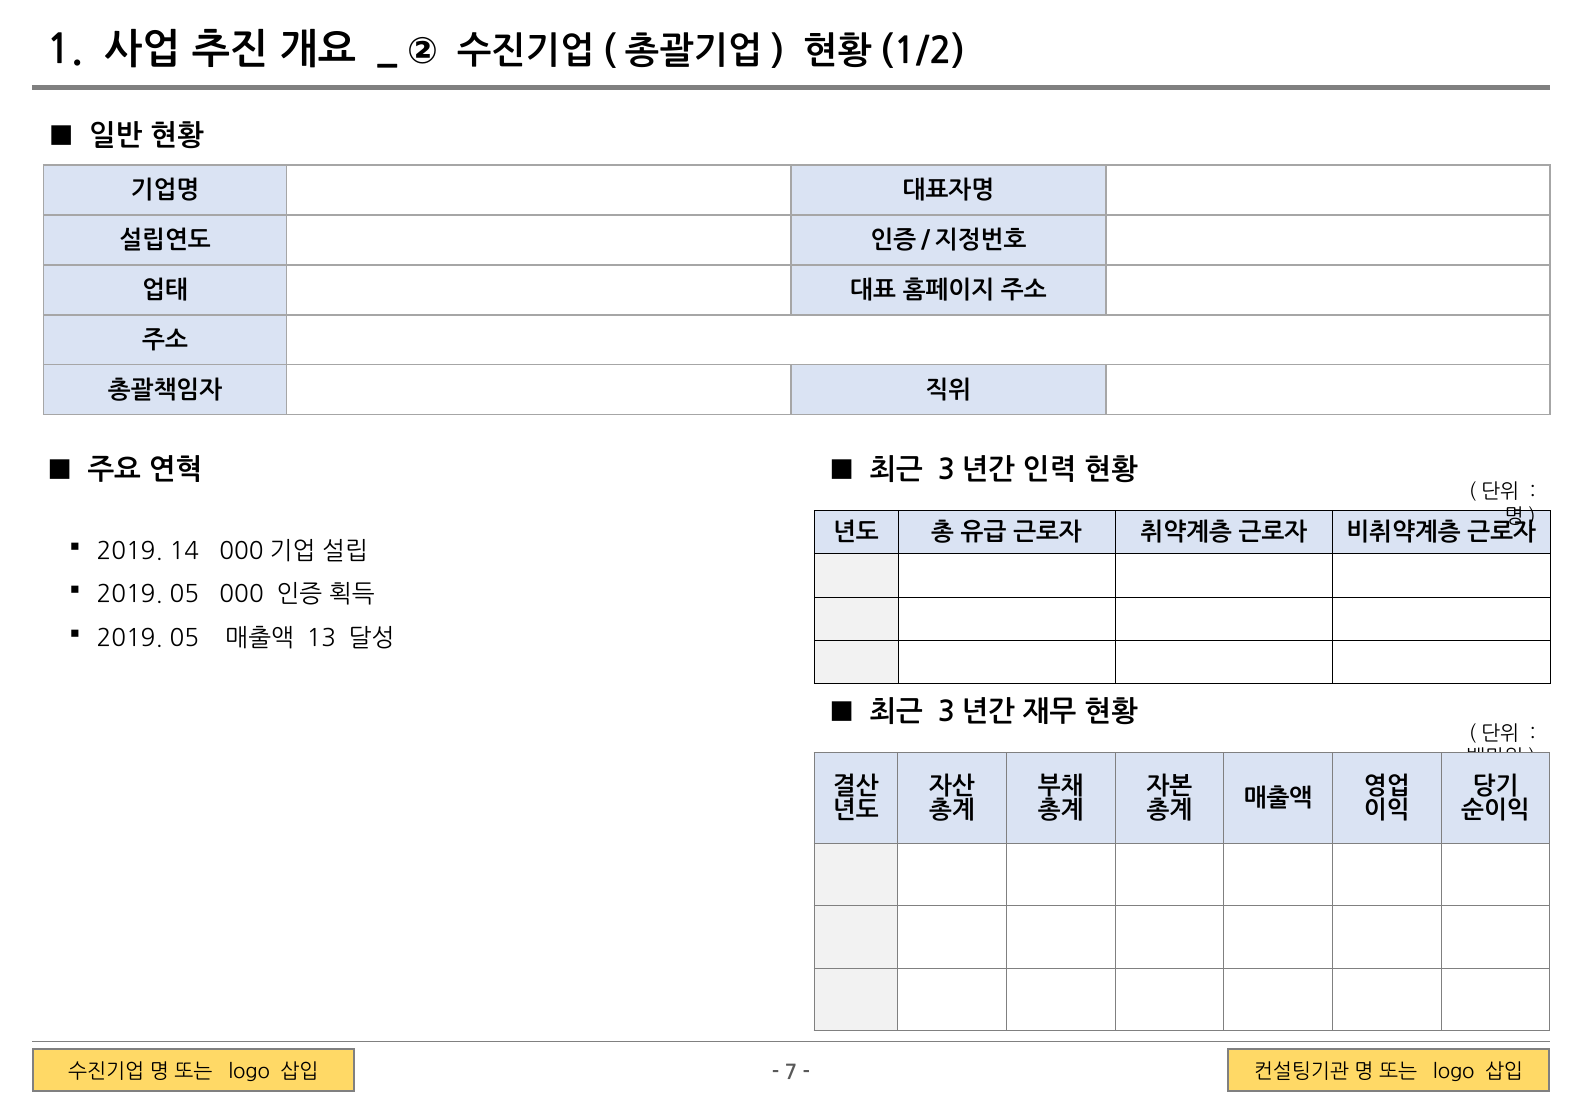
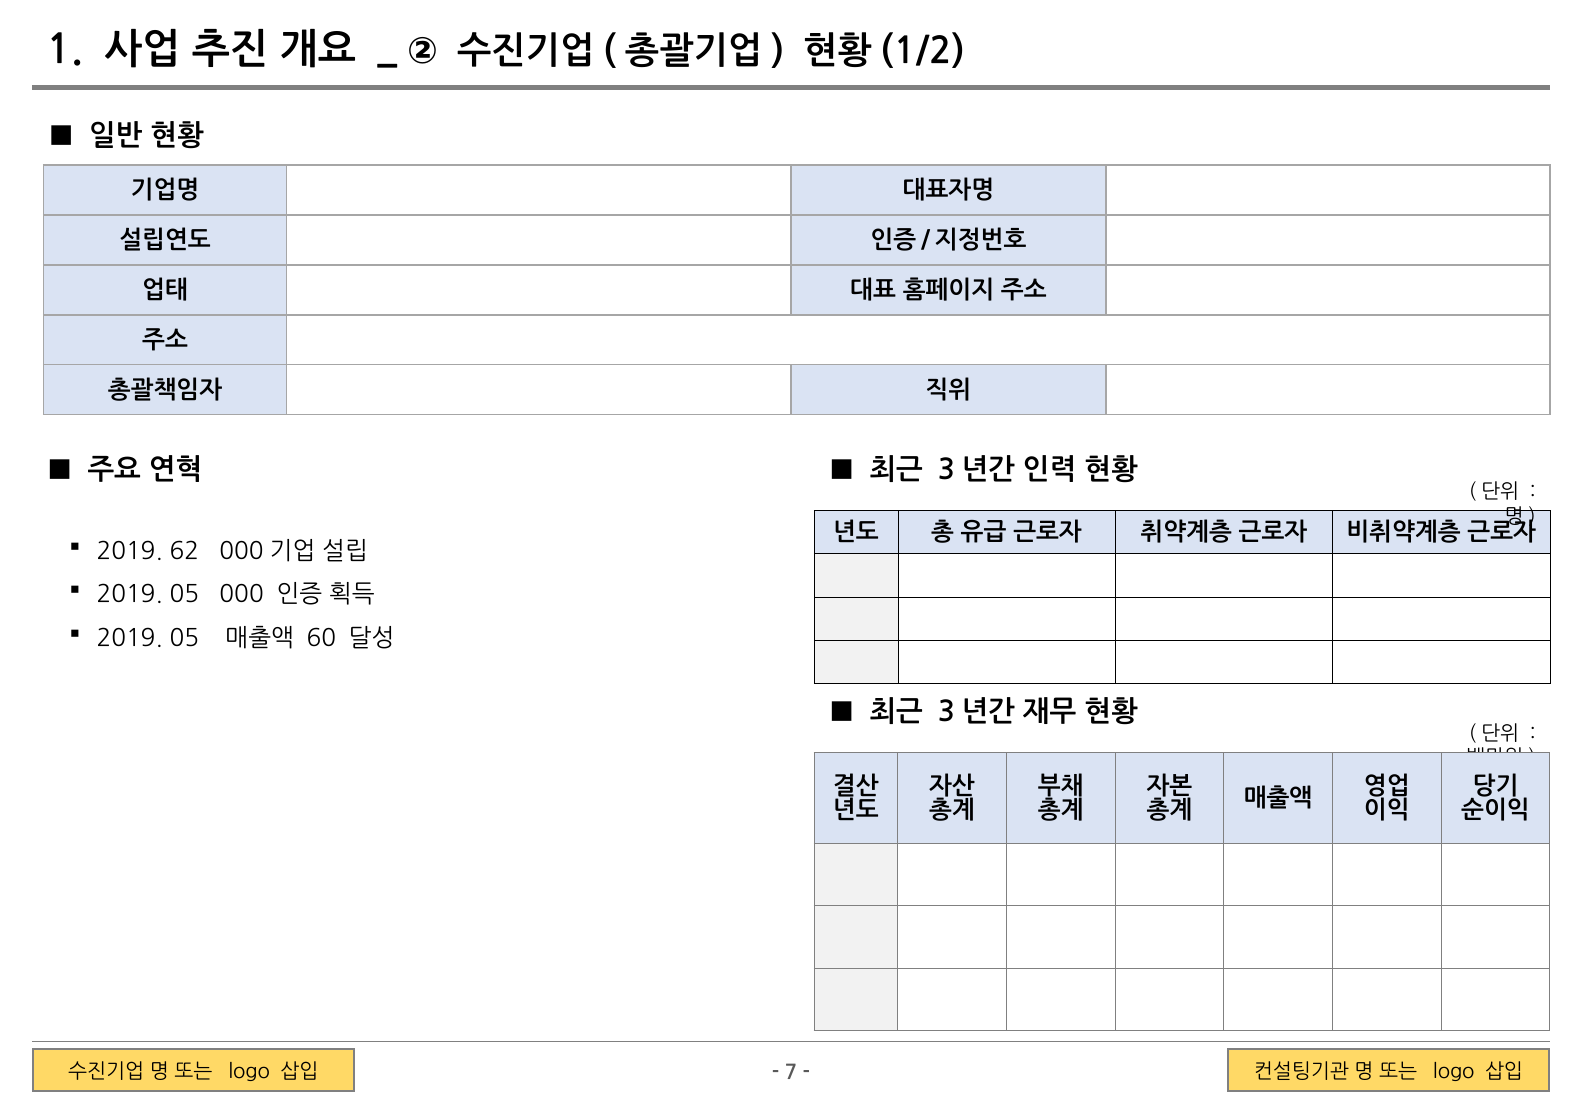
14: 14 -> 62
13: 13 -> 60
